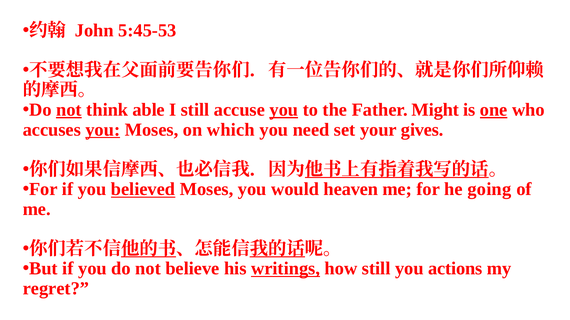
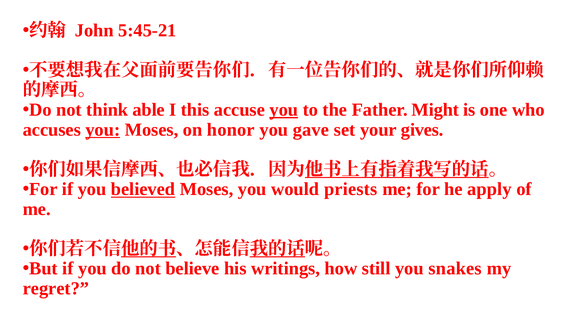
5:45-53: 5:45-53 -> 5:45-21
not at (69, 110) underline: present -> none
I still: still -> this
one underline: present -> none
which: which -> honor
need: need -> gave
heaven: heaven -> priests
going: going -> apply
writings underline: present -> none
actions: actions -> snakes
